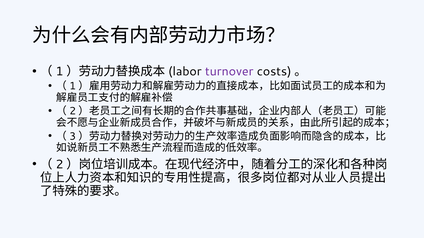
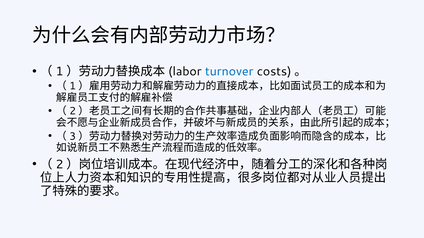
turnover colour: purple -> blue
